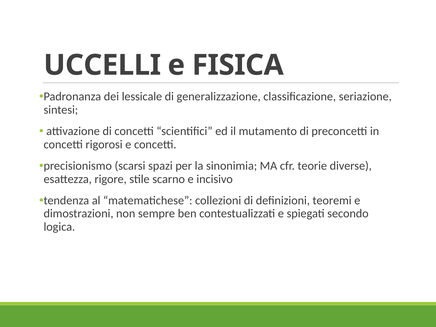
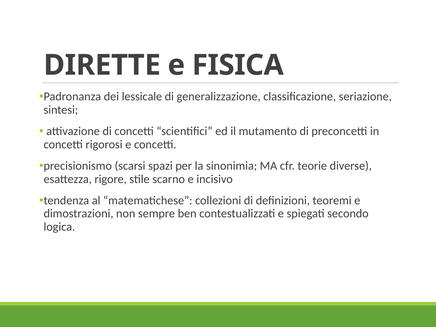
UCCELLI: UCCELLI -> DIRETTE
